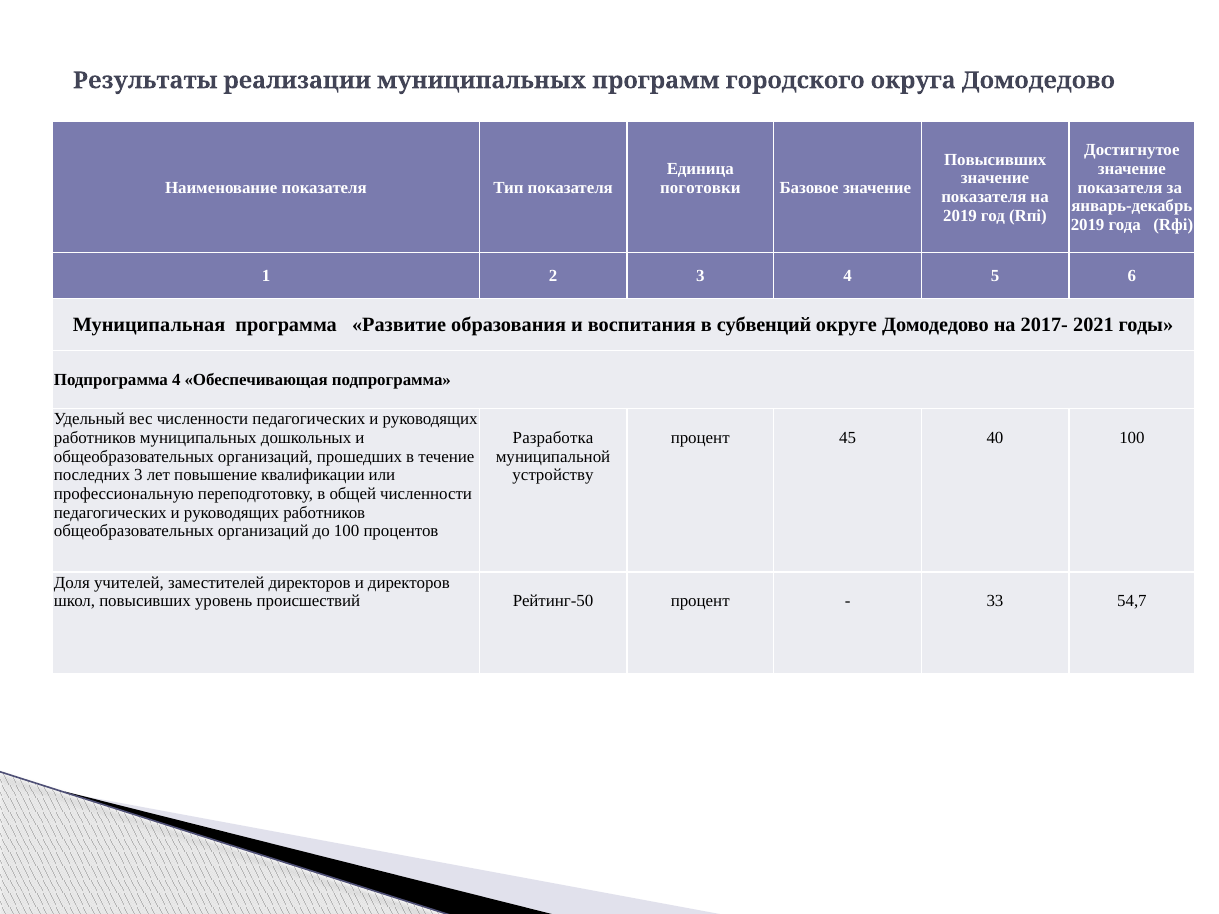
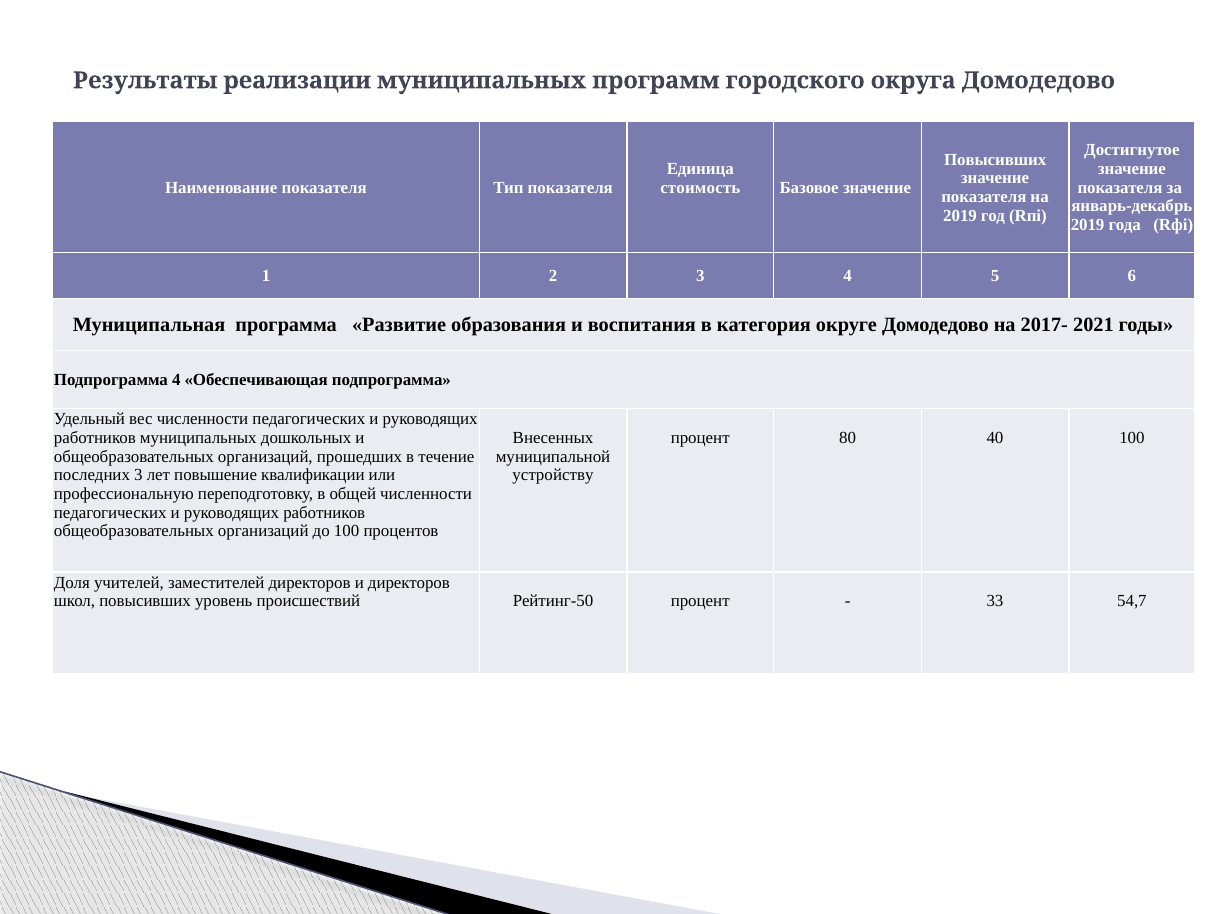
поготовки: поготовки -> стоимость
субвенций: субвенций -> категория
Разработка: Разработка -> Внесенных
45: 45 -> 80
